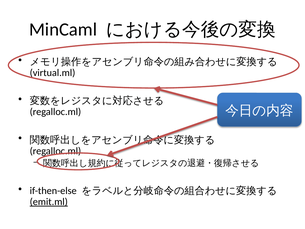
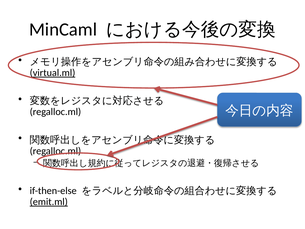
virtual.ml underline: none -> present
